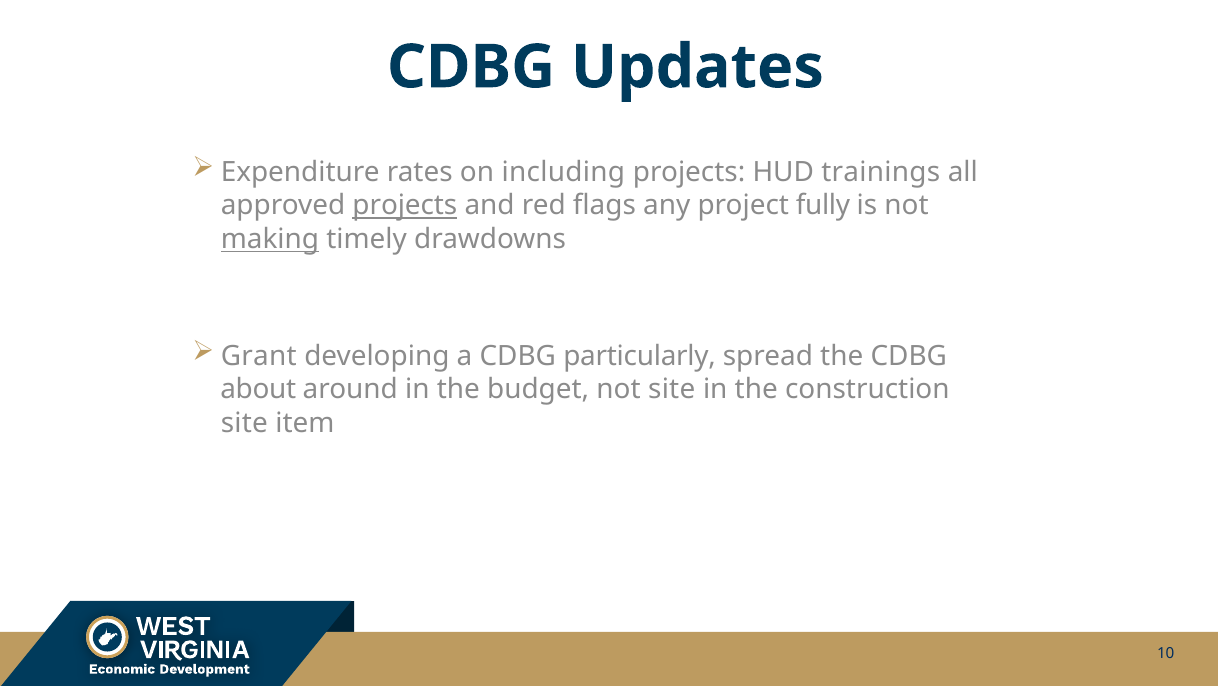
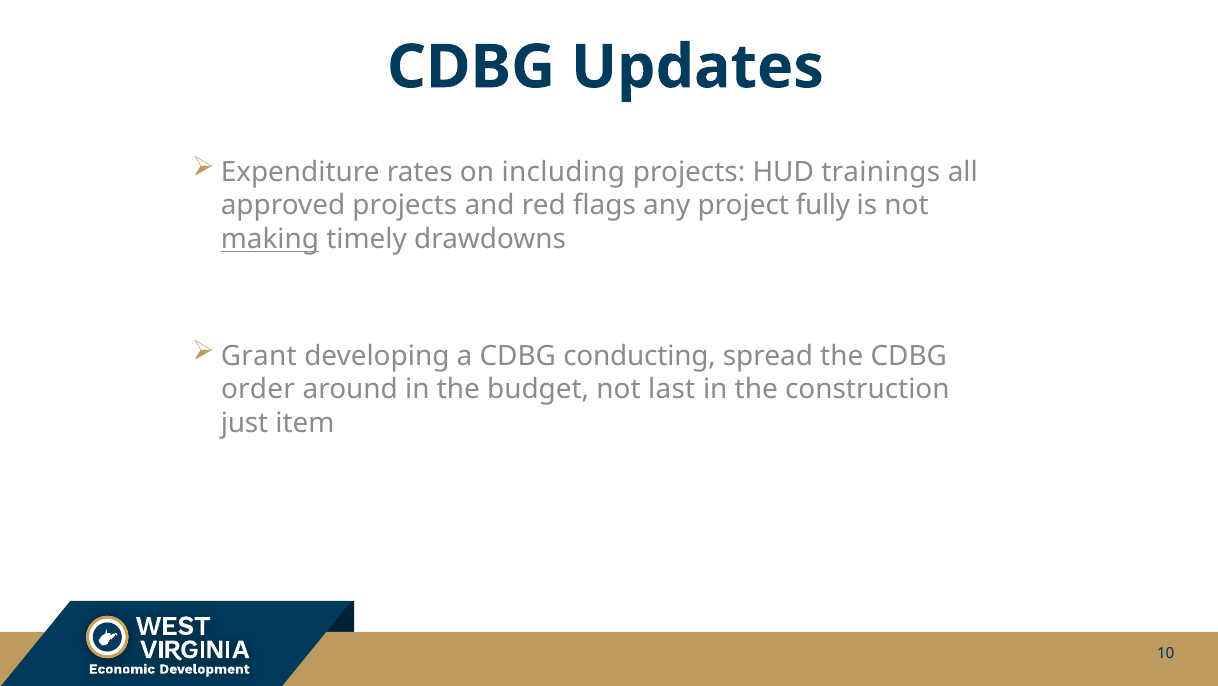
projects at (405, 206) underline: present -> none
particularly: particularly -> conducting
about: about -> order
not site: site -> last
site at (244, 423): site -> just
